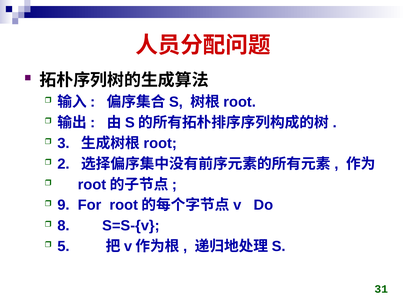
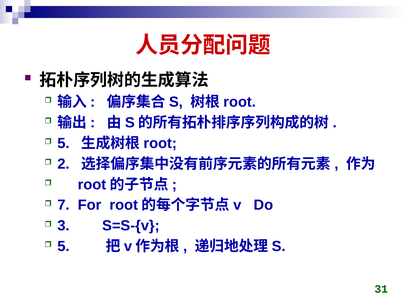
3 at (63, 143): 3 -> 5
9: 9 -> 7
8: 8 -> 3
